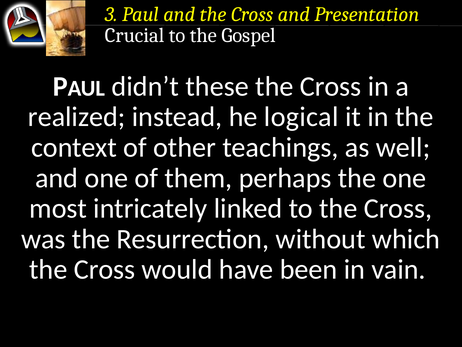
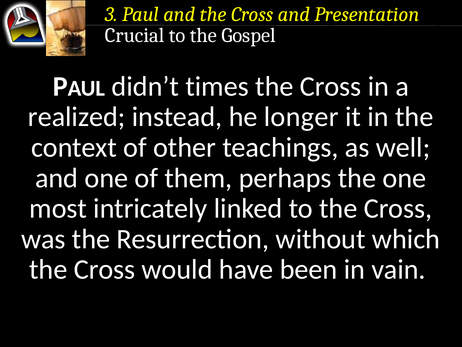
these: these -> times
logical: logical -> longer
